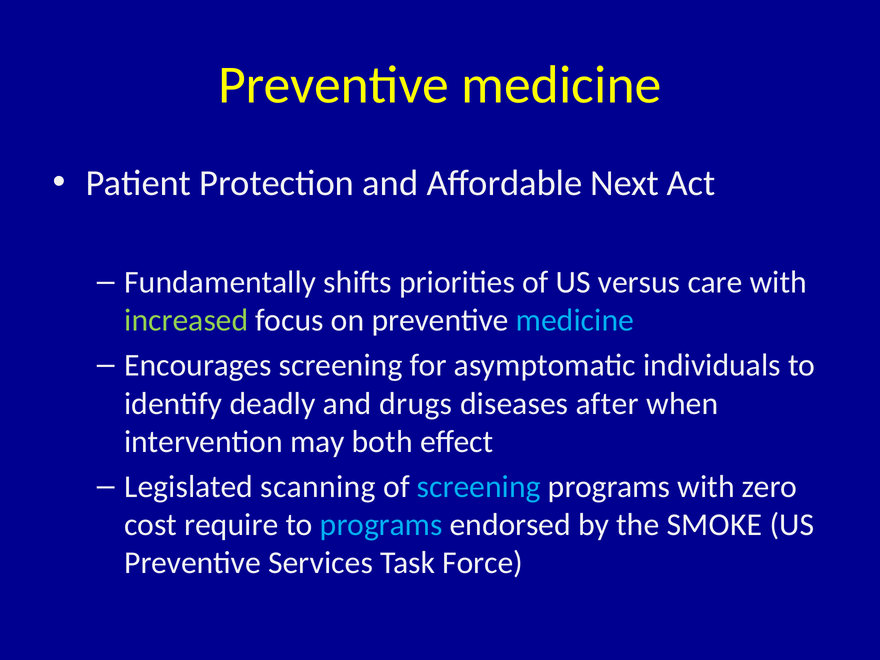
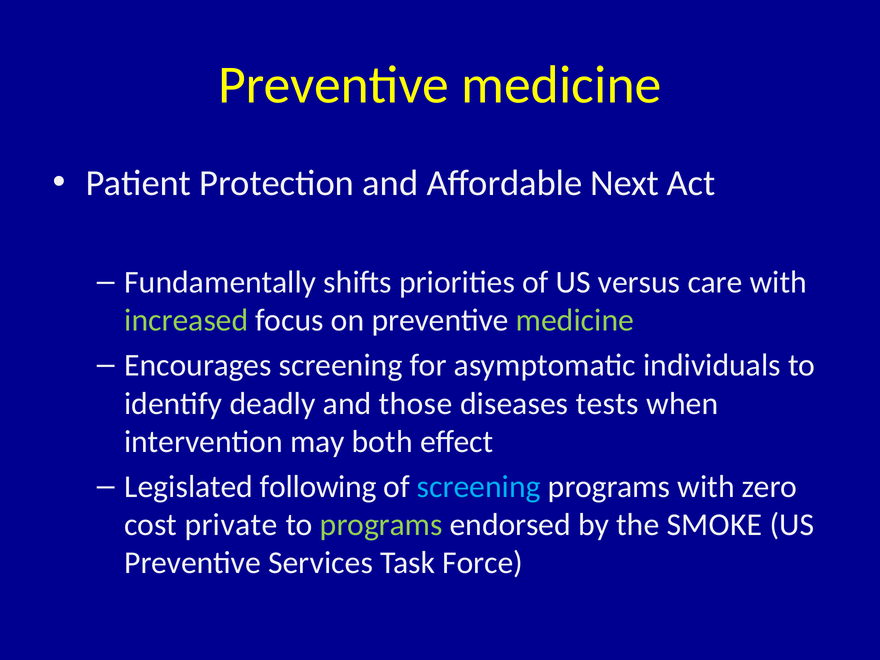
medicine at (575, 320) colour: light blue -> light green
drugs: drugs -> those
after: after -> tests
scanning: scanning -> following
require: require -> private
programs at (381, 525) colour: light blue -> light green
